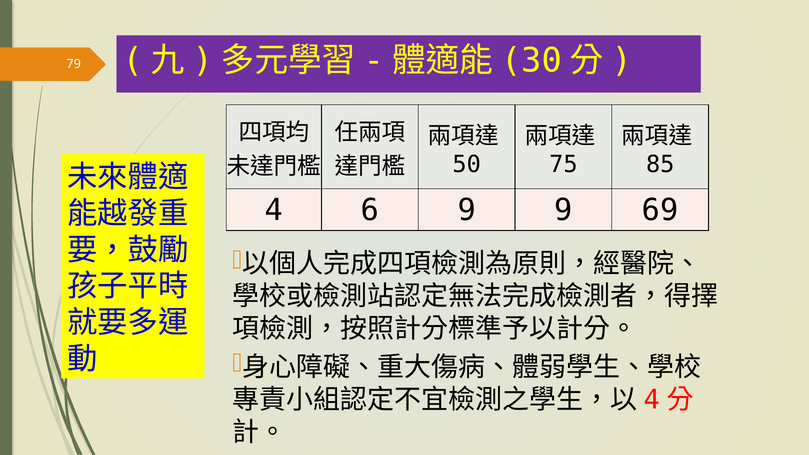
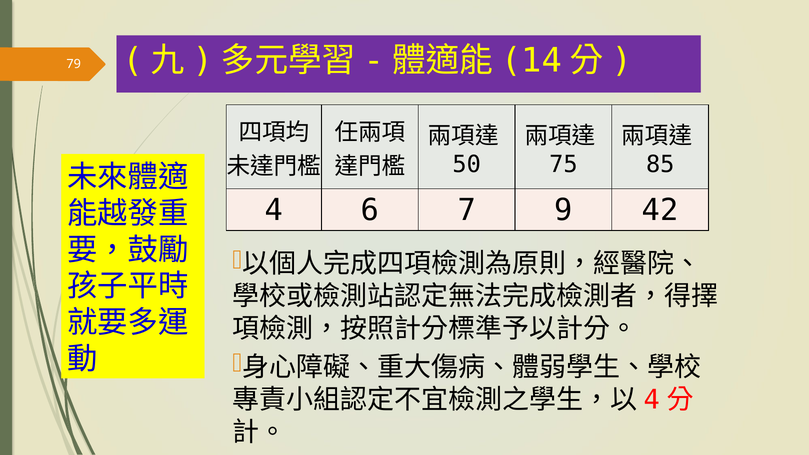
30: 30 -> 14
6 9: 9 -> 7
69: 69 -> 42
